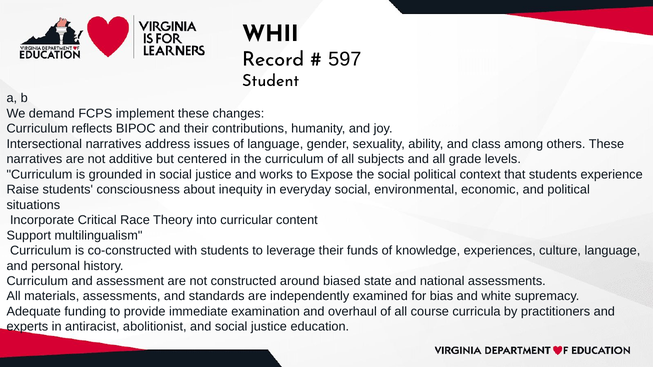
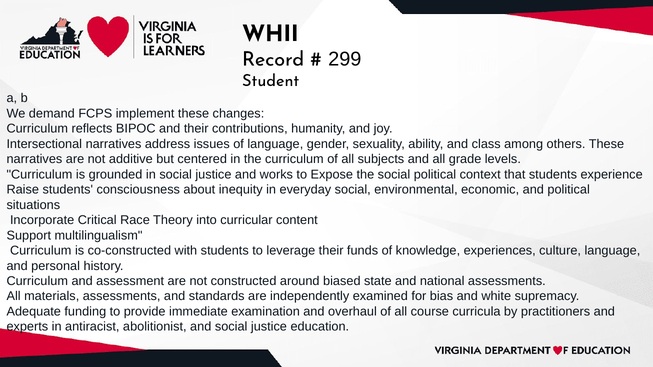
597: 597 -> 299
